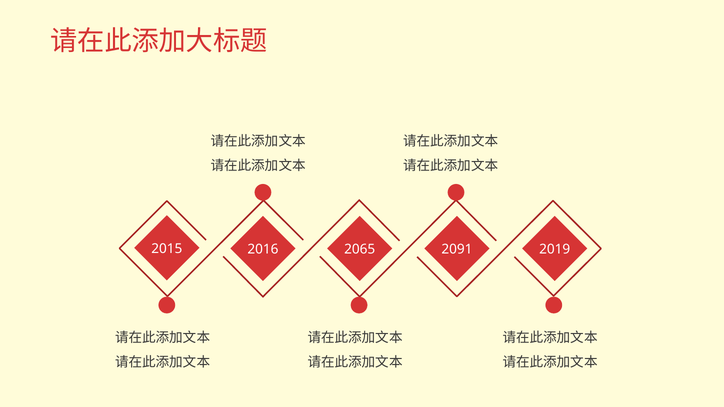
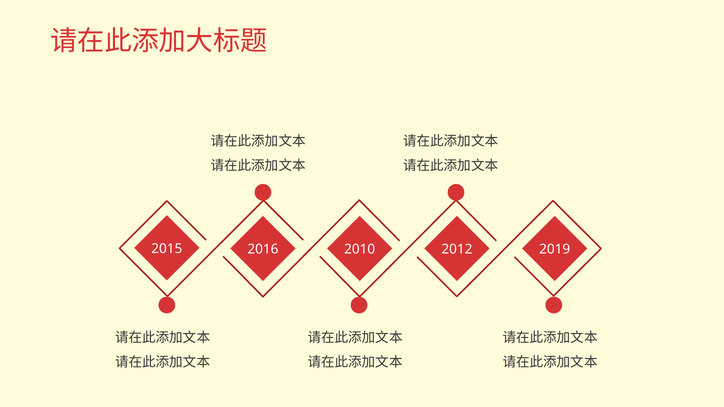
2091: 2091 -> 2012
2065: 2065 -> 2010
